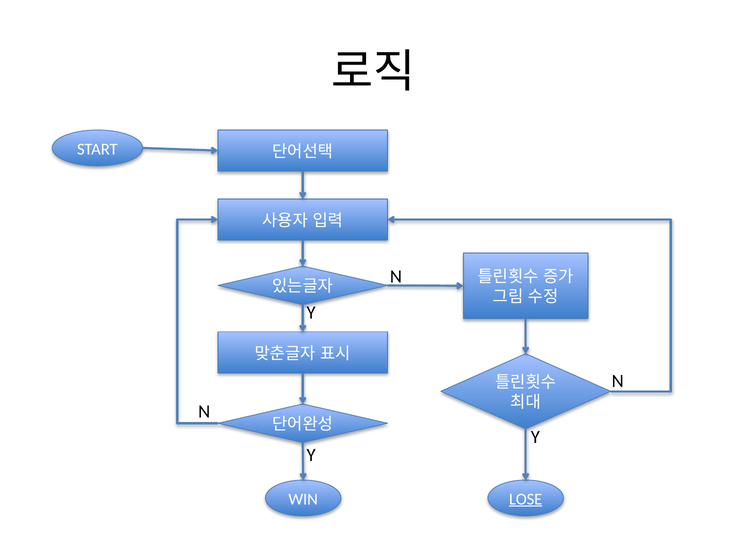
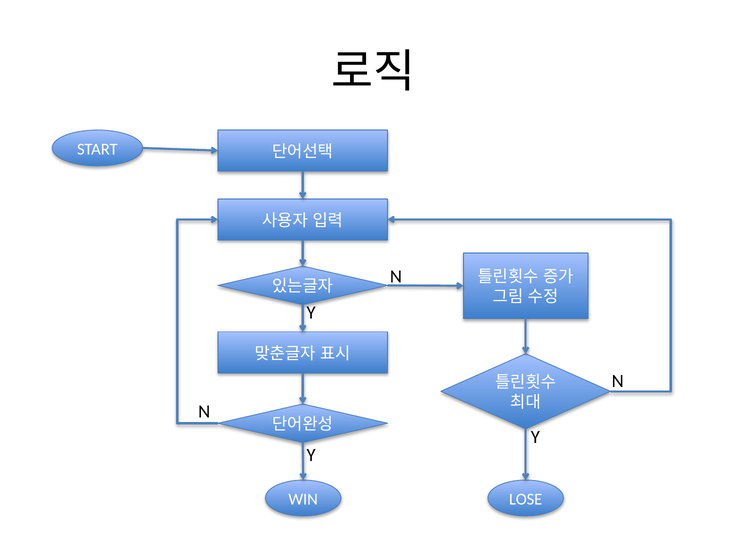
LOSE underline: present -> none
